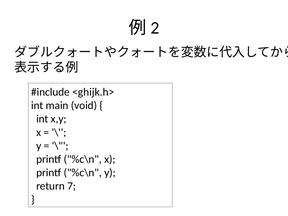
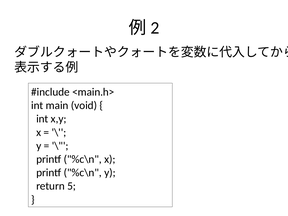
<ghijk.h>: <ghijk.h> -> <main.h>
7: 7 -> 5
